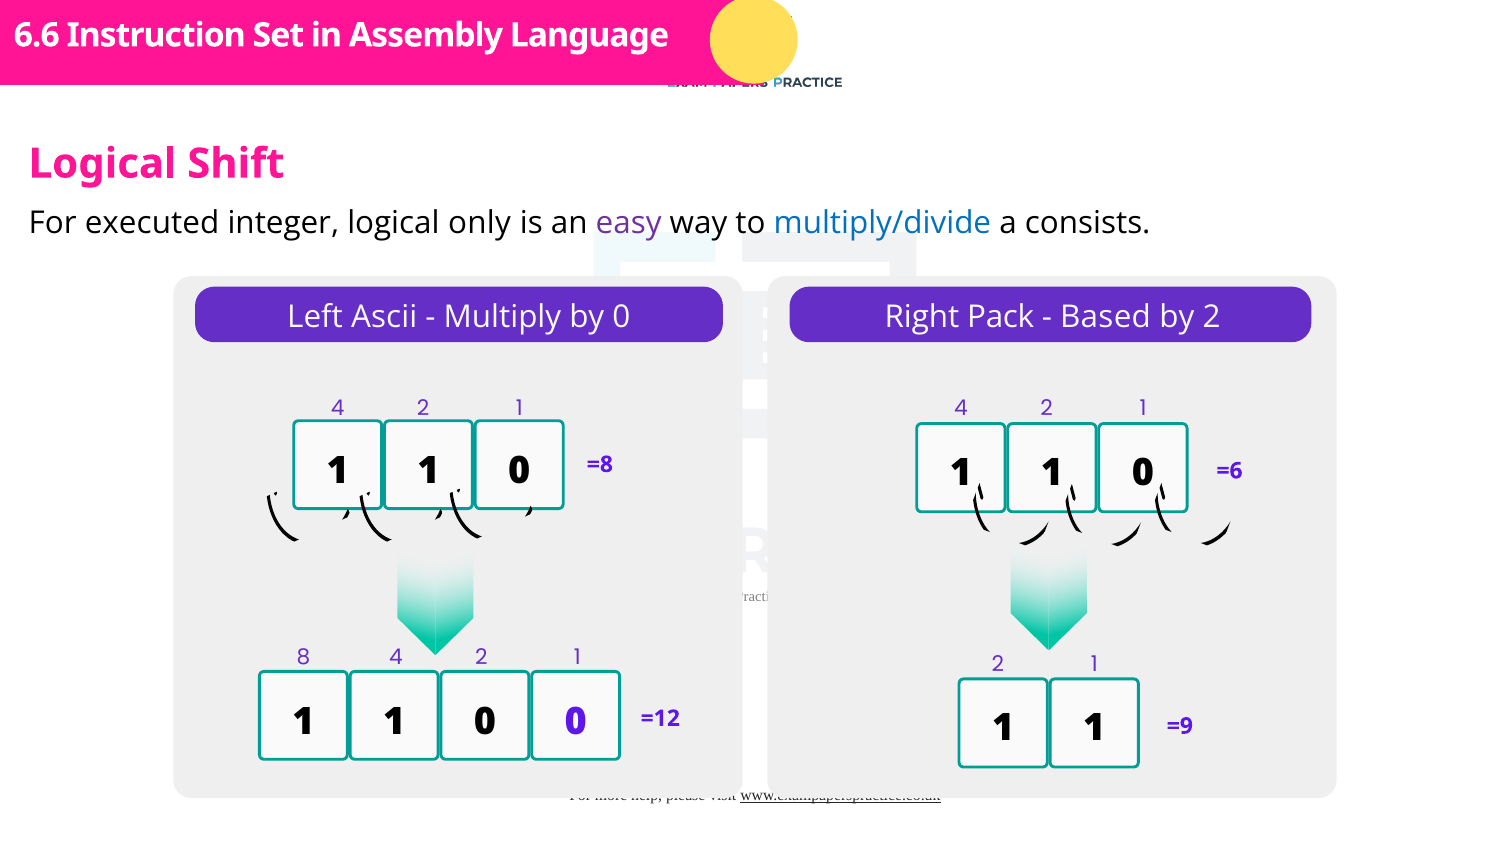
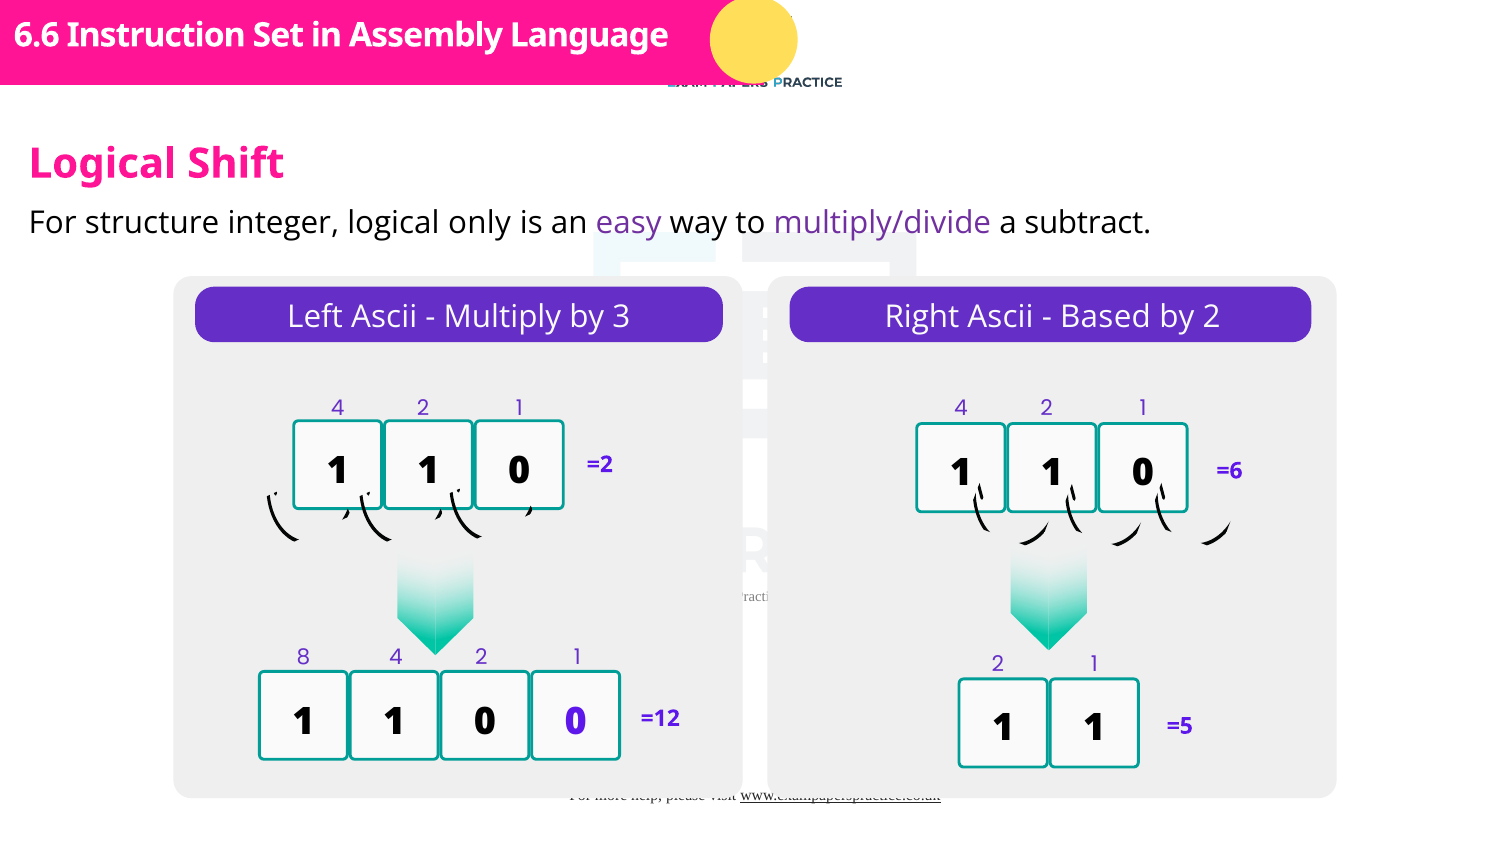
executed: executed -> structure
multiply/divide colour: blue -> purple
consists: consists -> subtract
by 0: 0 -> 3
Right Pack: Pack -> Ascii
=8: =8 -> =2
=9: =9 -> =5
